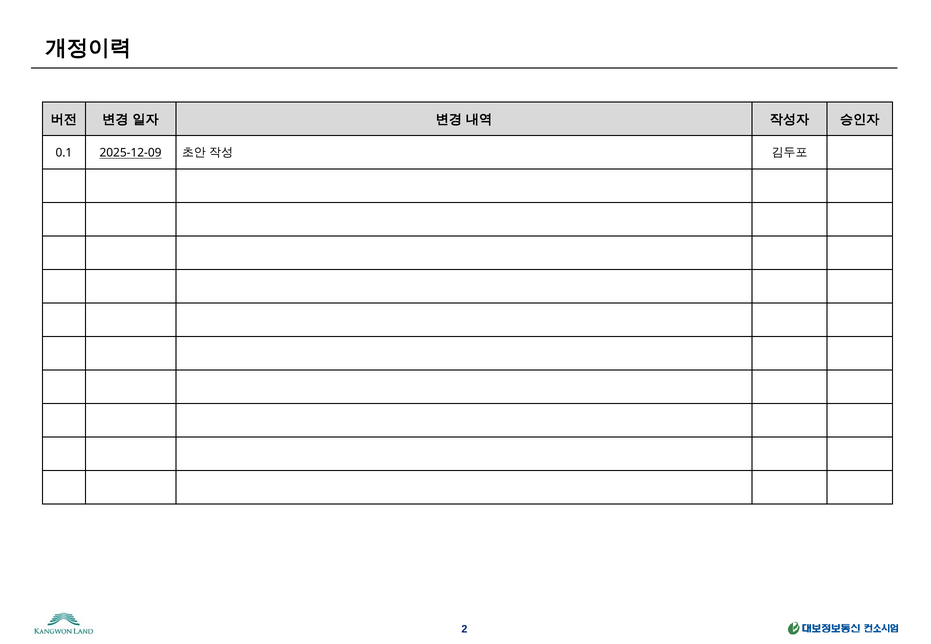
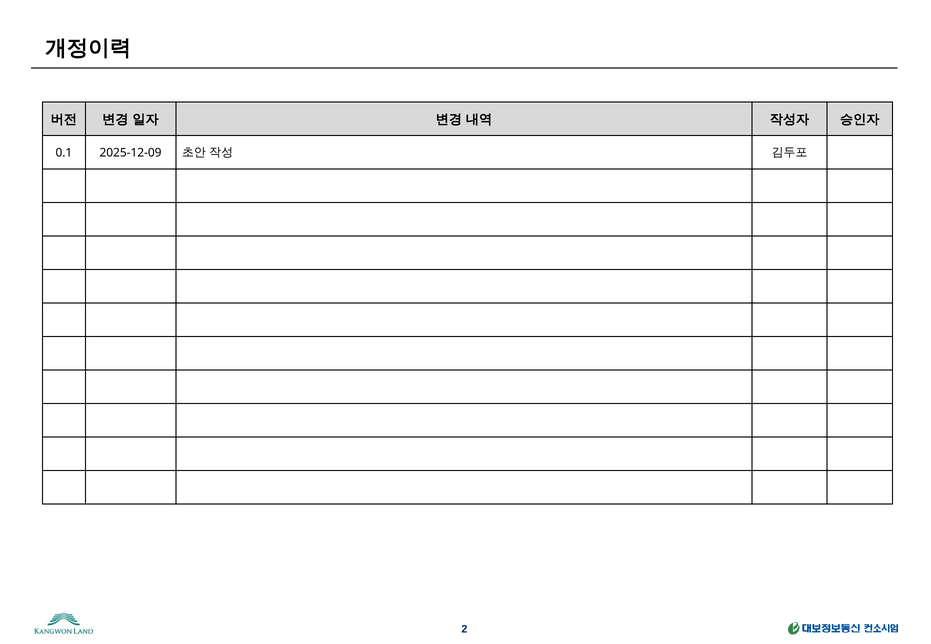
2025-12-09 underline: present -> none
